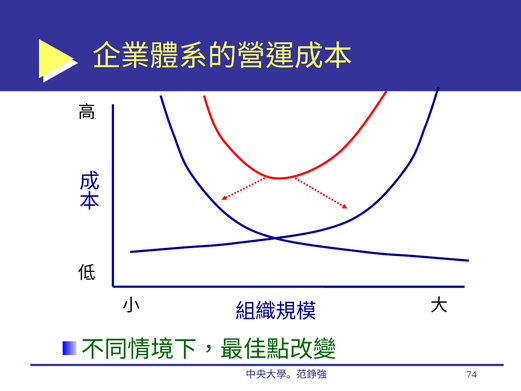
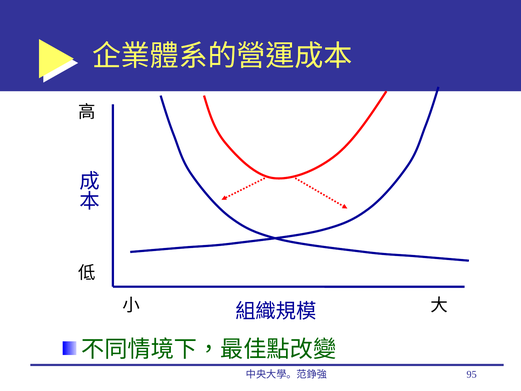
74: 74 -> 95
